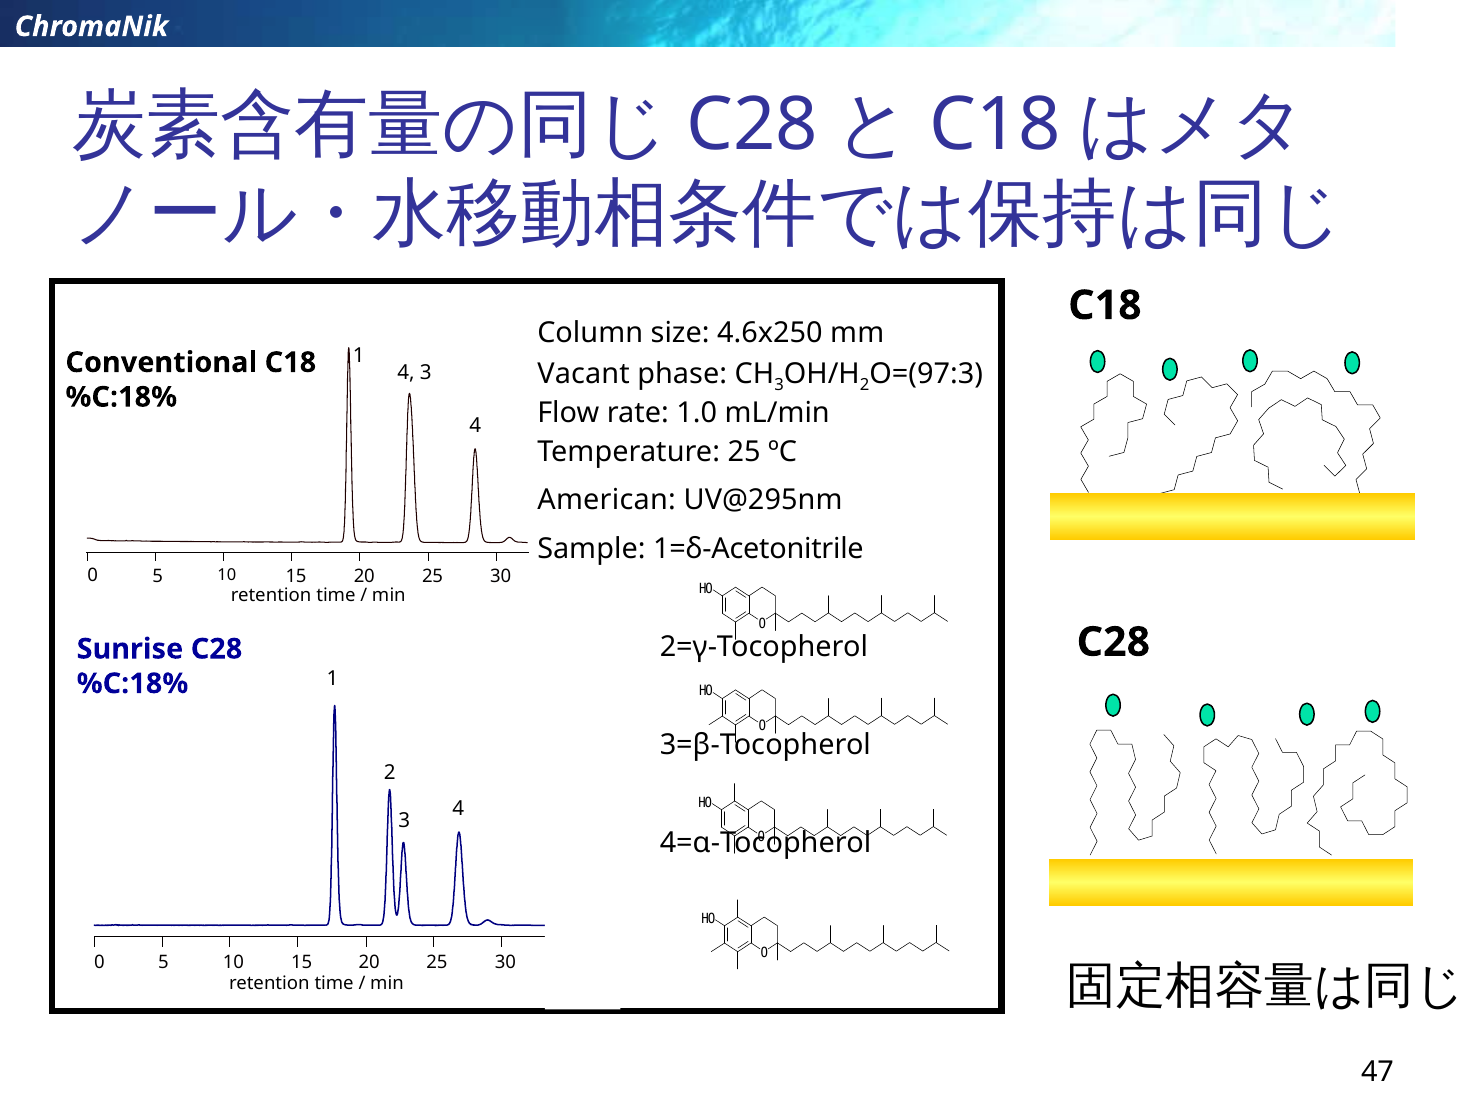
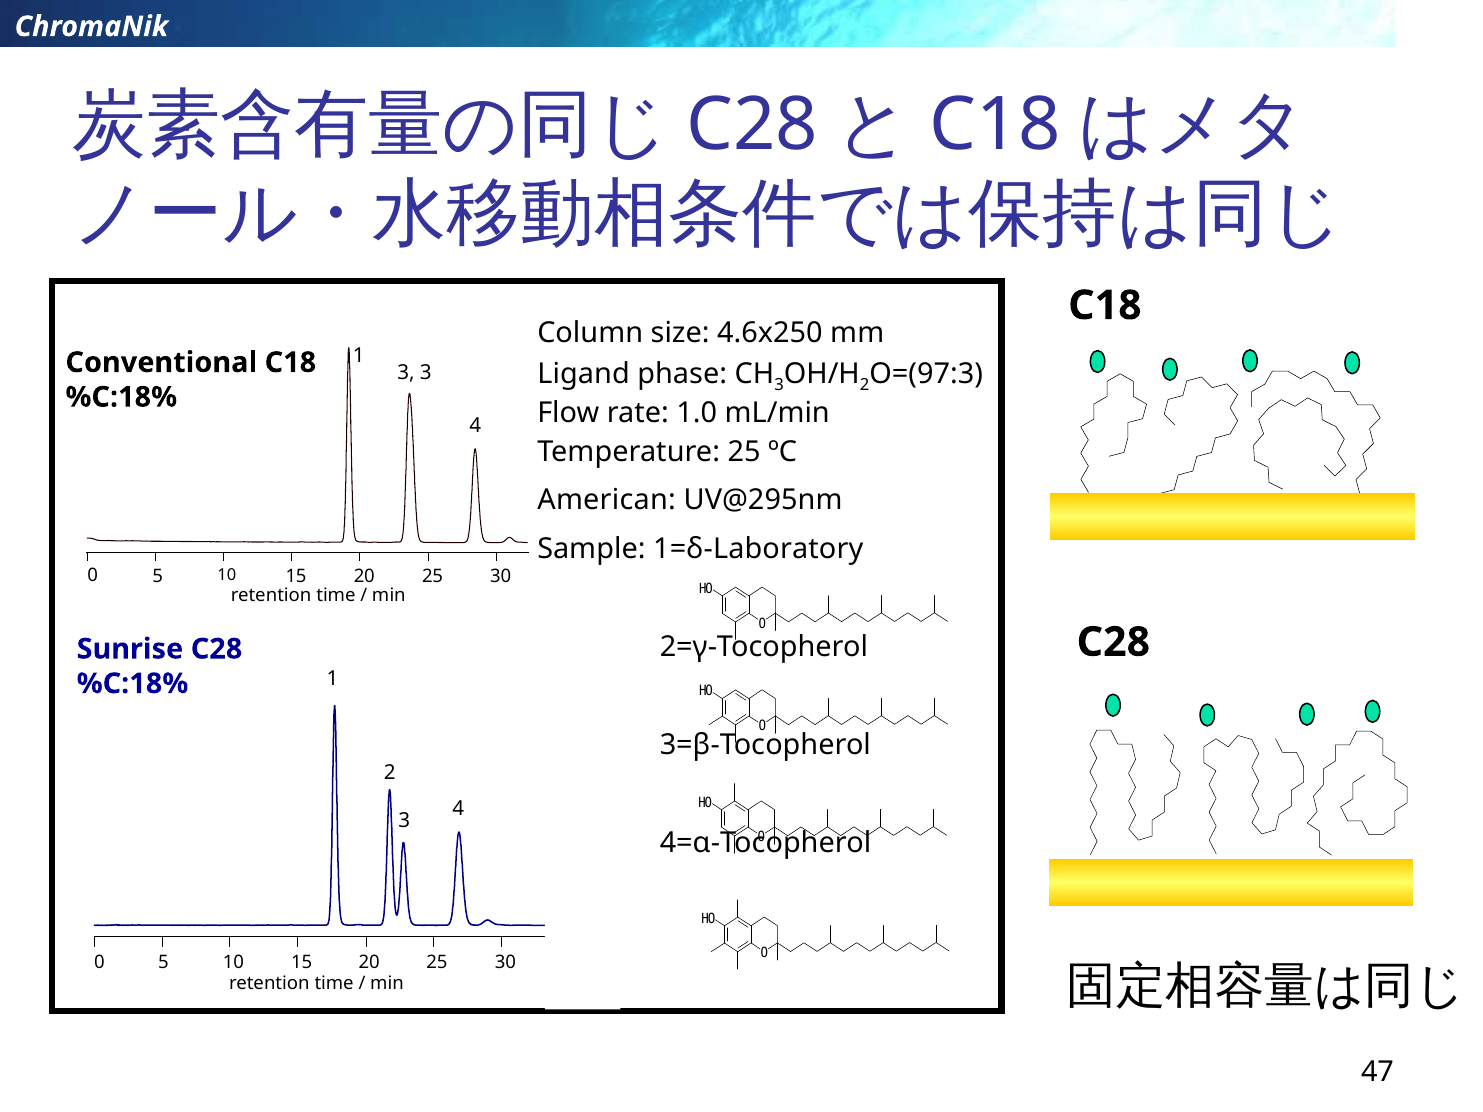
Vacant: Vacant -> Ligand
4 at (406, 373): 4 -> 3
1=δ-Acetonitrile: 1=δ-Acetonitrile -> 1=δ-Laboratory
